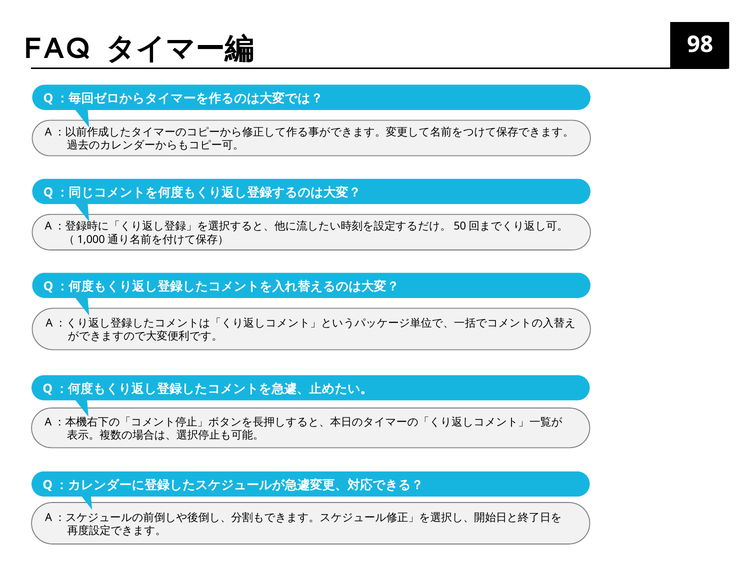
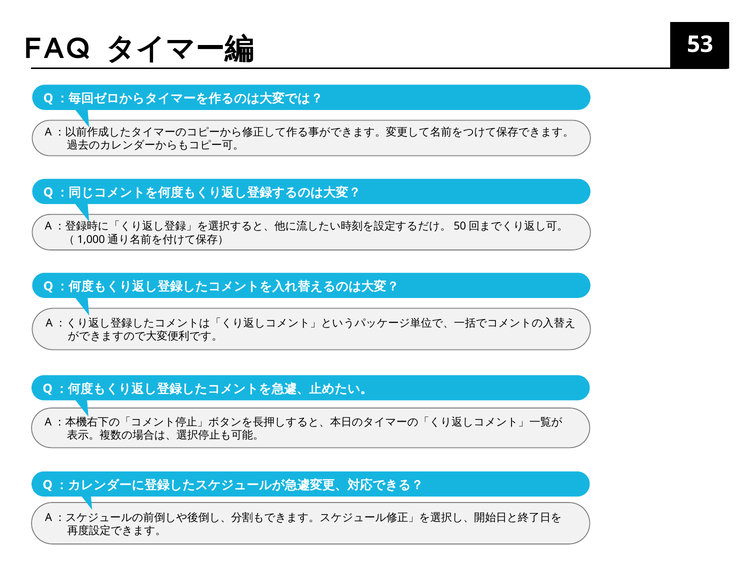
98: 98 -> 53
